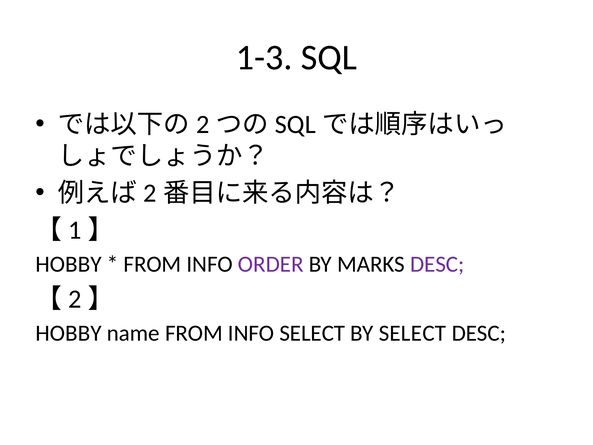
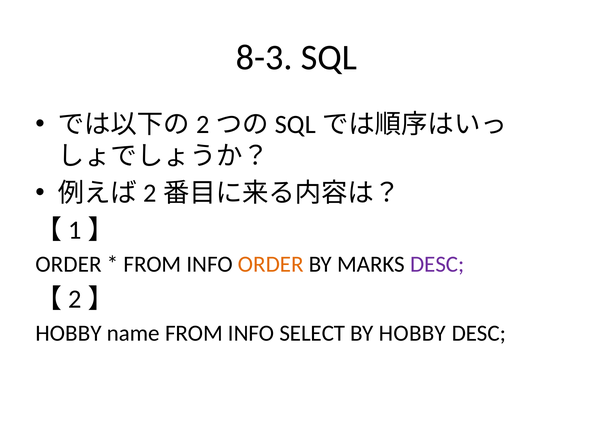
1-3: 1-3 -> 8-3
HOBBY at (69, 264): HOBBY -> ORDER
ORDER at (271, 264) colour: purple -> orange
BY SELECT: SELECT -> HOBBY
